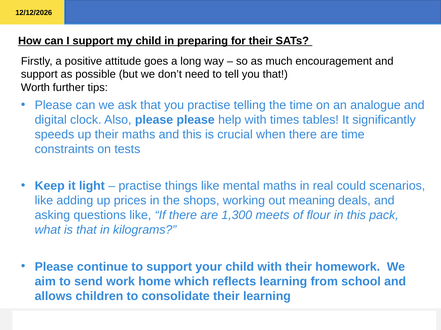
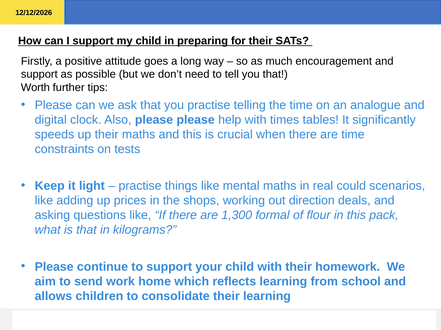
meaning: meaning -> direction
meets: meets -> formal
